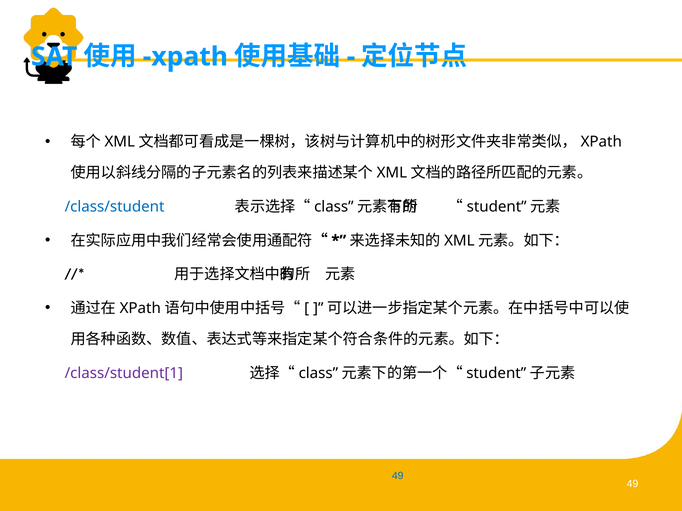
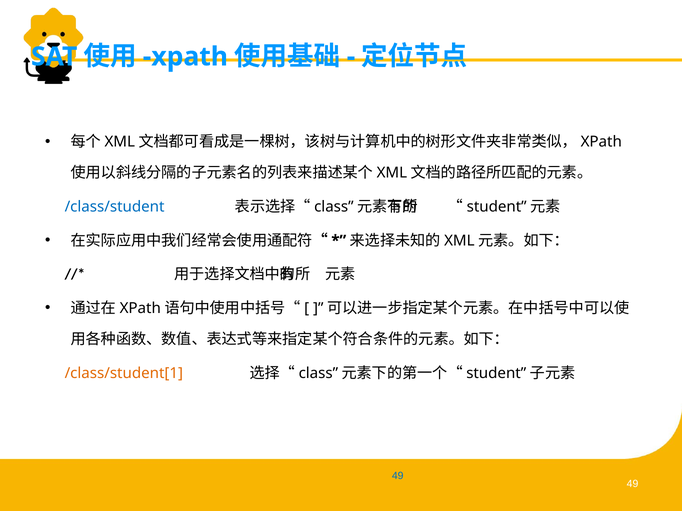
/class/student[1 colour: purple -> orange
